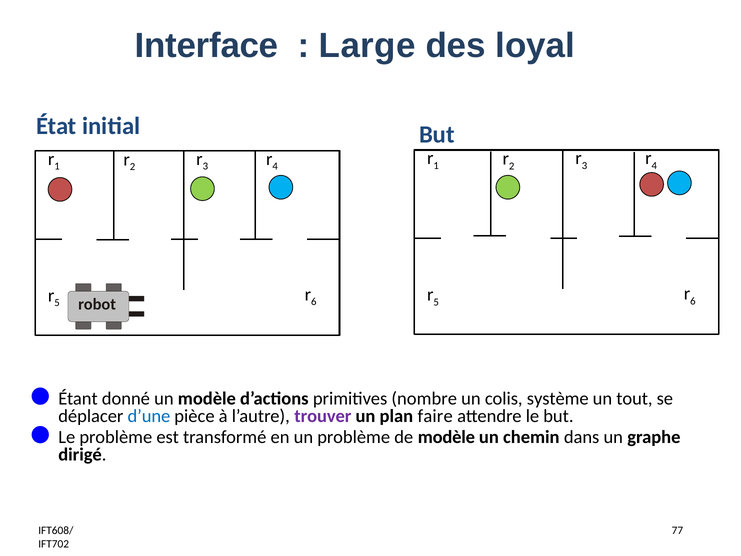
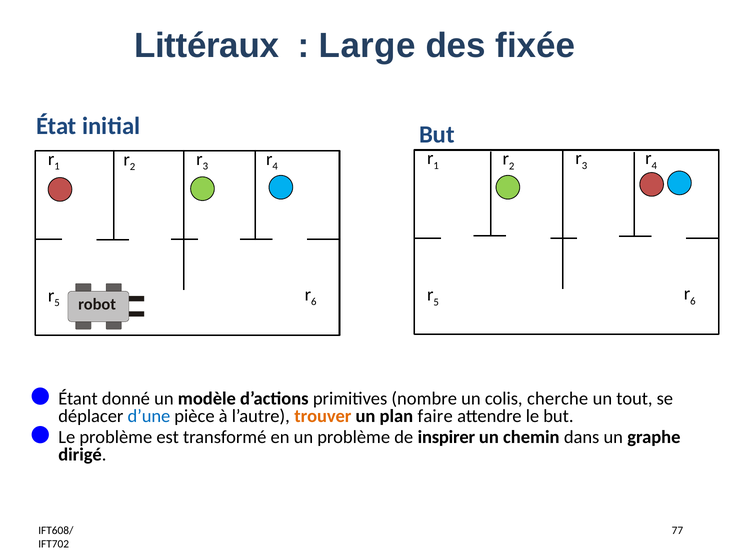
Interface: Interface -> Littéraux
loyal: loyal -> fixée
système: système -> cherche
trouver colour: purple -> orange
de modèle: modèle -> inspirer
